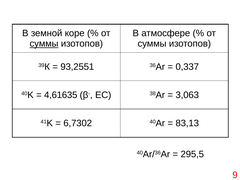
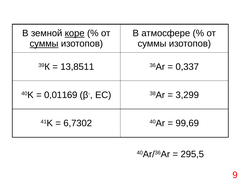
коре underline: none -> present
93,2551: 93,2551 -> 13,8511
4,61635: 4,61635 -> 0,01169
3,063: 3,063 -> 3,299
83,13: 83,13 -> 99,69
